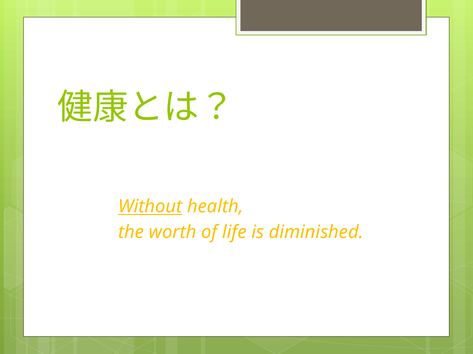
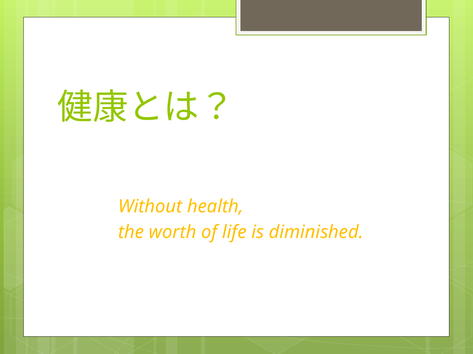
Without underline: present -> none
